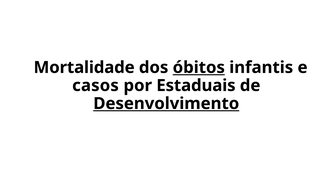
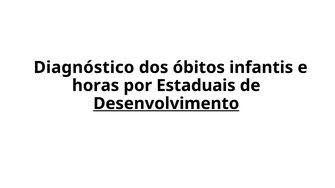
Mortalidade: Mortalidade -> Diagnóstico
óbitos underline: present -> none
casos: casos -> horas
